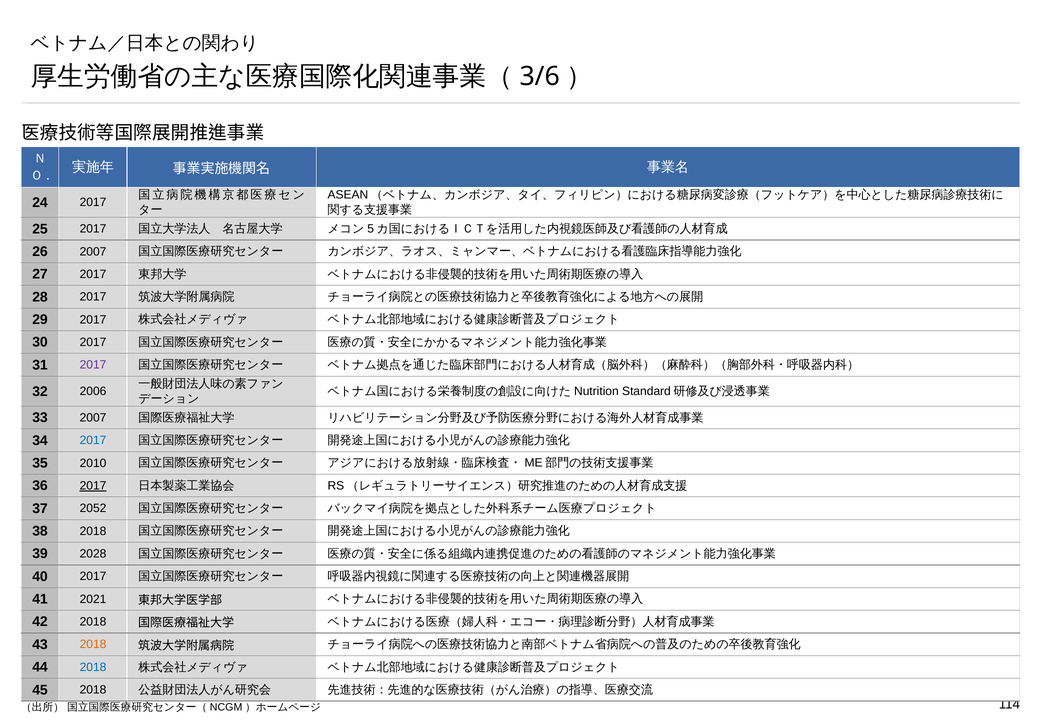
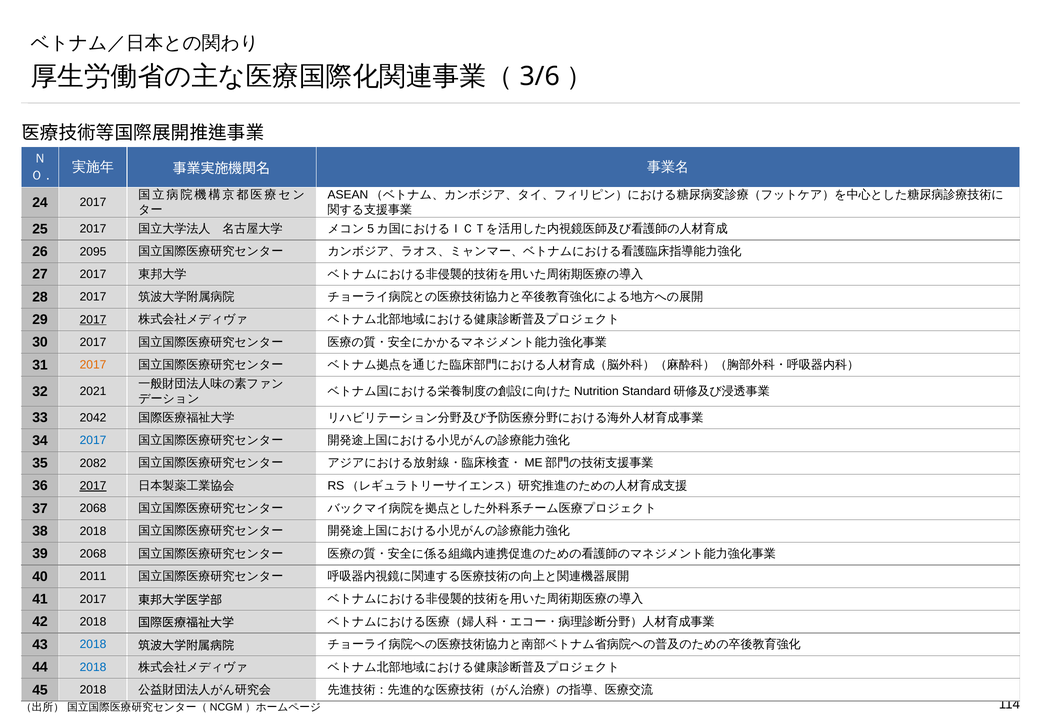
26 2007: 2007 -> 2095
2017 at (93, 320) underline: none -> present
2017 at (93, 365) colour: purple -> orange
2006: 2006 -> 2021
33 2007: 2007 -> 2042
2010: 2010 -> 2082
37 2052: 2052 -> 2068
39 2028: 2028 -> 2068
40 2017: 2017 -> 2011
41 2021: 2021 -> 2017
2018 at (93, 645) colour: orange -> blue
